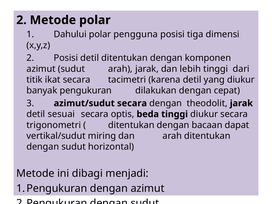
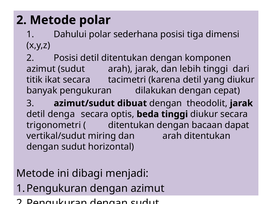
pengguna: pengguna -> sederhana
azimut/sudut secara: secara -> dibuat
sesuai: sesuai -> denga
